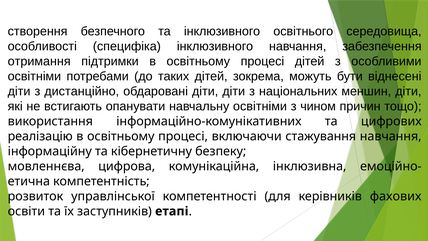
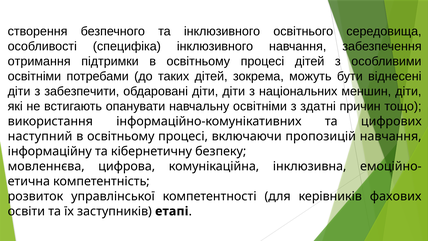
дистанційно: дистанційно -> забезпечити
чином: чином -> здатні
реалізацію: реалізацію -> наступний
стажування: стажування -> пропозицій
